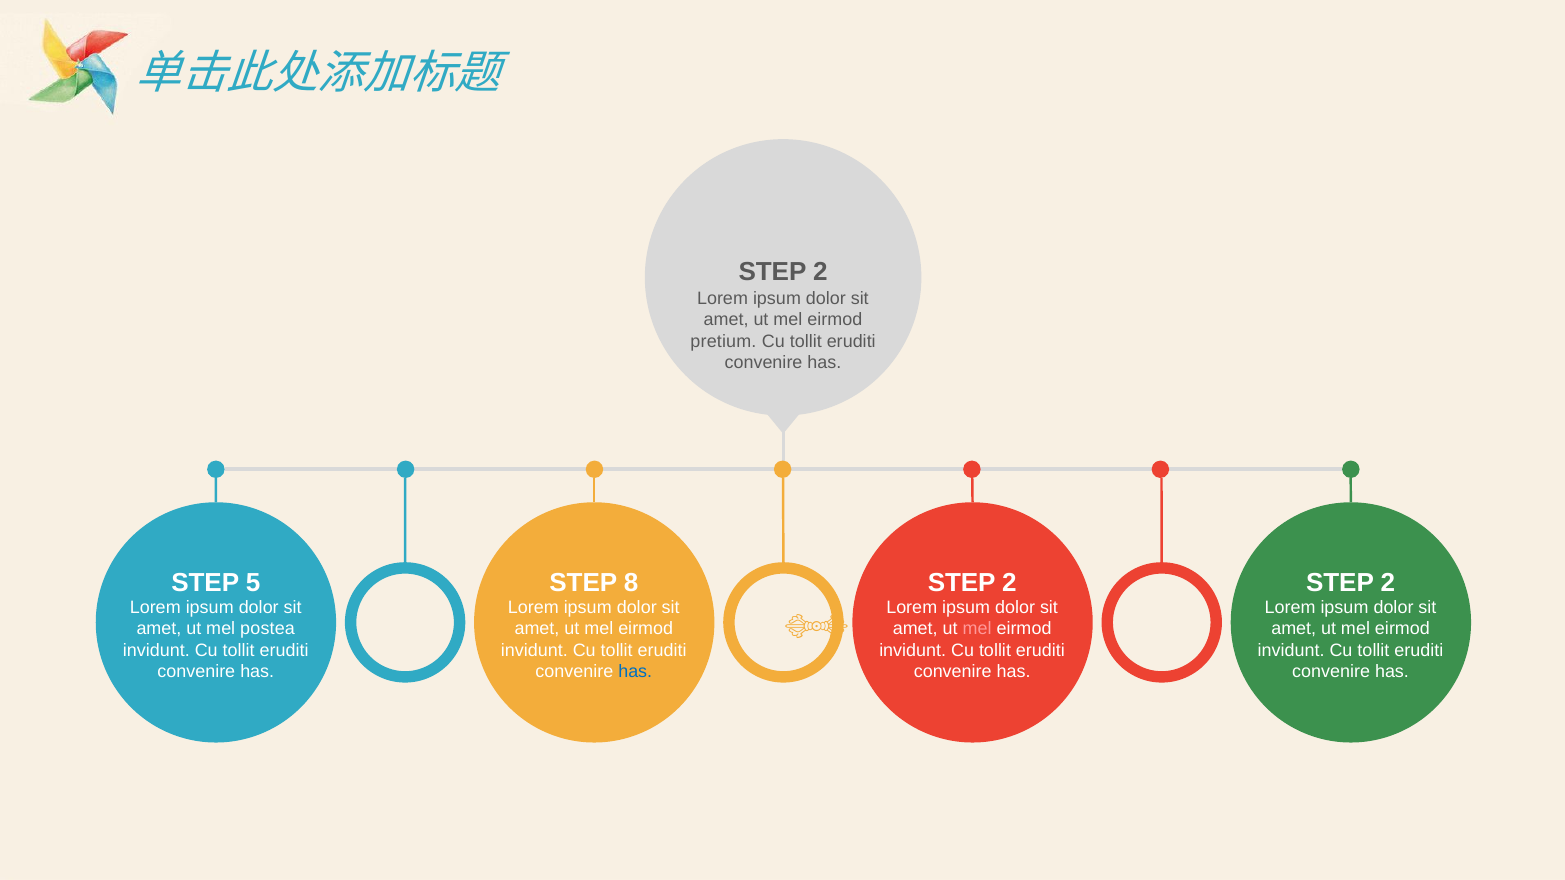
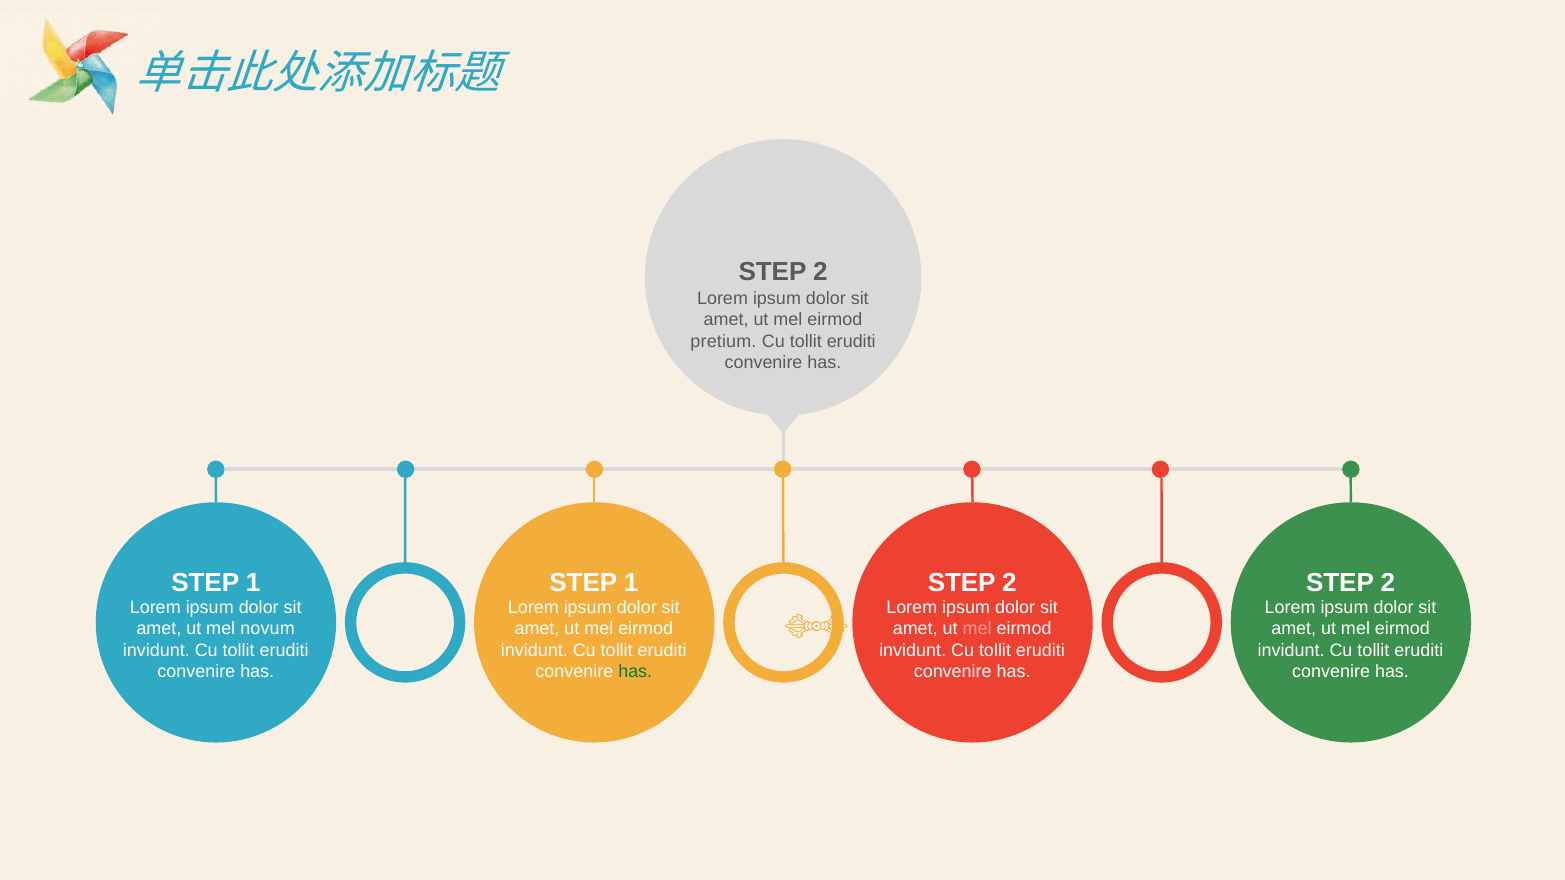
5 at (253, 583): 5 -> 1
8 at (631, 583): 8 -> 1
postea: postea -> novum
has at (635, 672) colour: blue -> green
